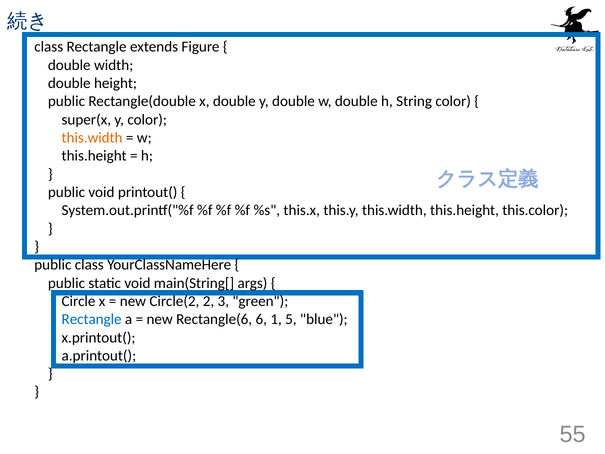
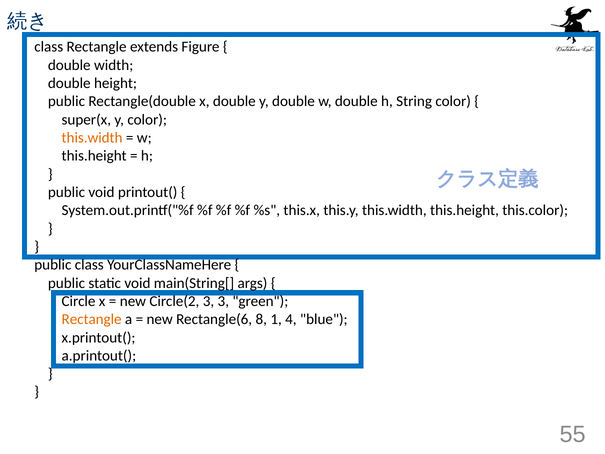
Circle(2 2: 2 -> 3
Rectangle at (92, 319) colour: blue -> orange
6: 6 -> 8
5: 5 -> 4
